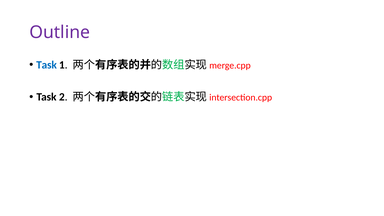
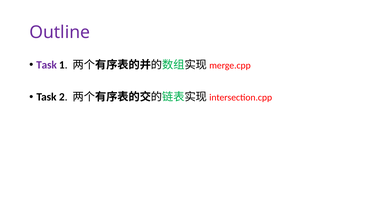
Task at (47, 65) colour: blue -> purple
